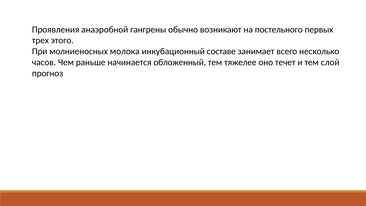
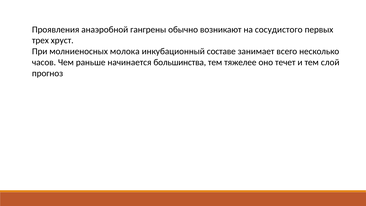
постельного: постельного -> сосудистого
этого: этого -> хруст
обложенный: обложенный -> большинства
